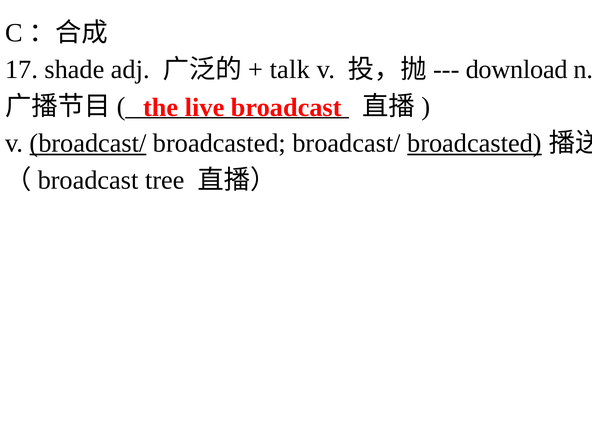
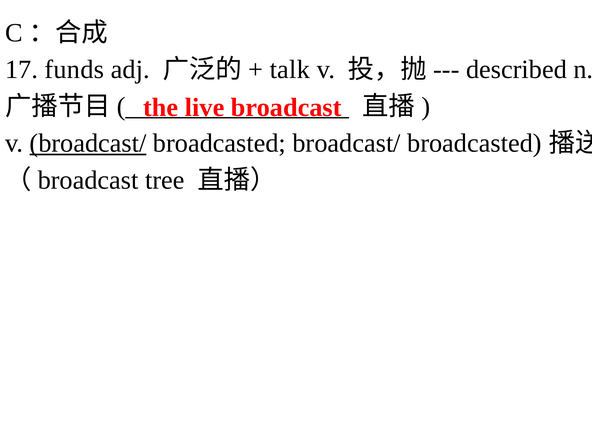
shade: shade -> funds
download: download -> described
broadcasted at (474, 143) underline: present -> none
